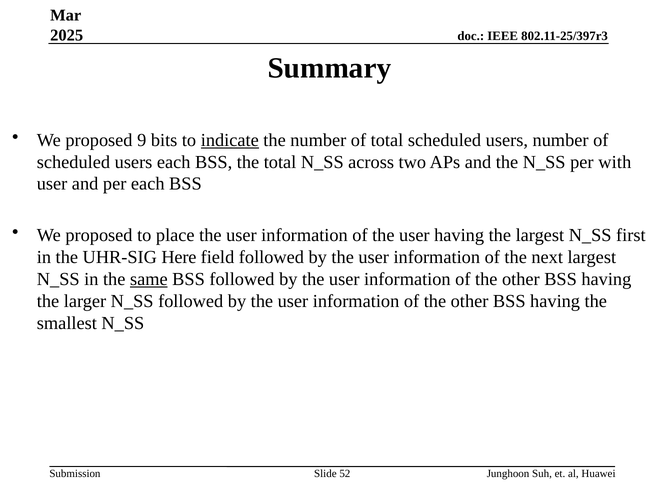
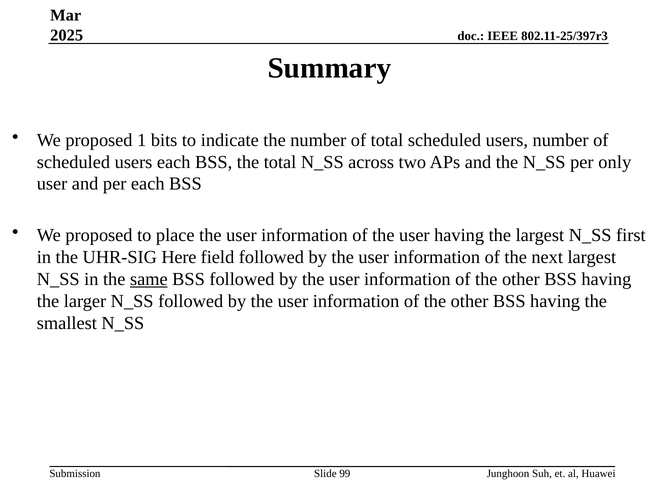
9: 9 -> 1
indicate underline: present -> none
with: with -> only
52: 52 -> 99
